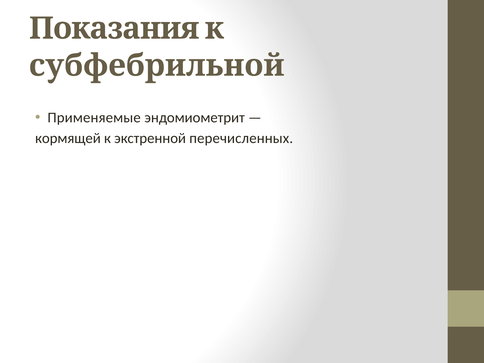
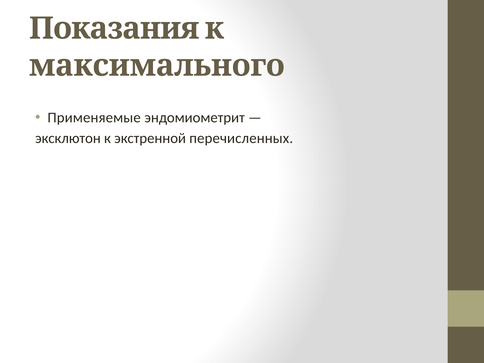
субфебрильной: субфебрильной -> максимального
кормящей: кормящей -> эксклютон
